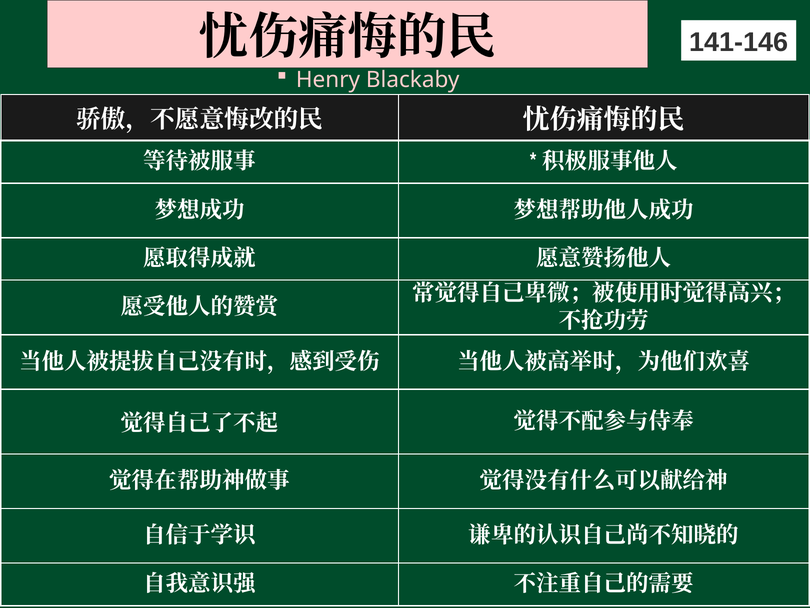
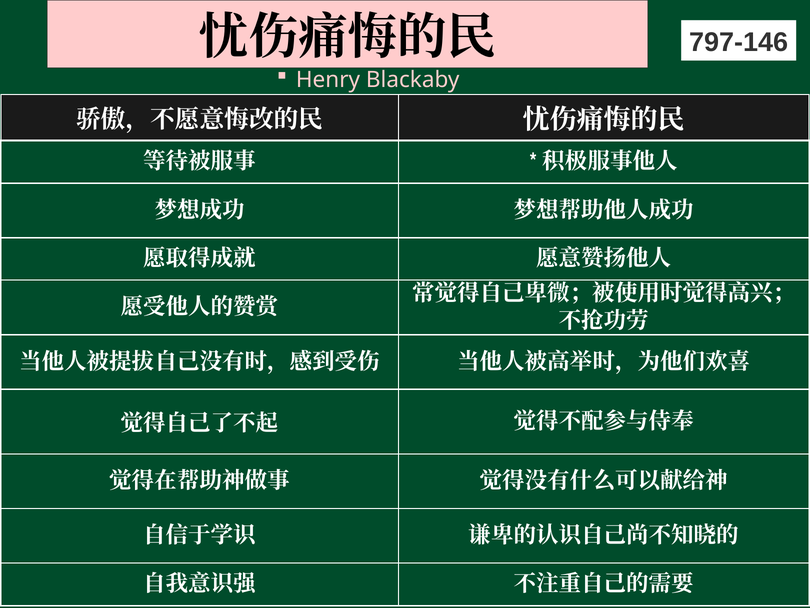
141-146: 141-146 -> 797-146
